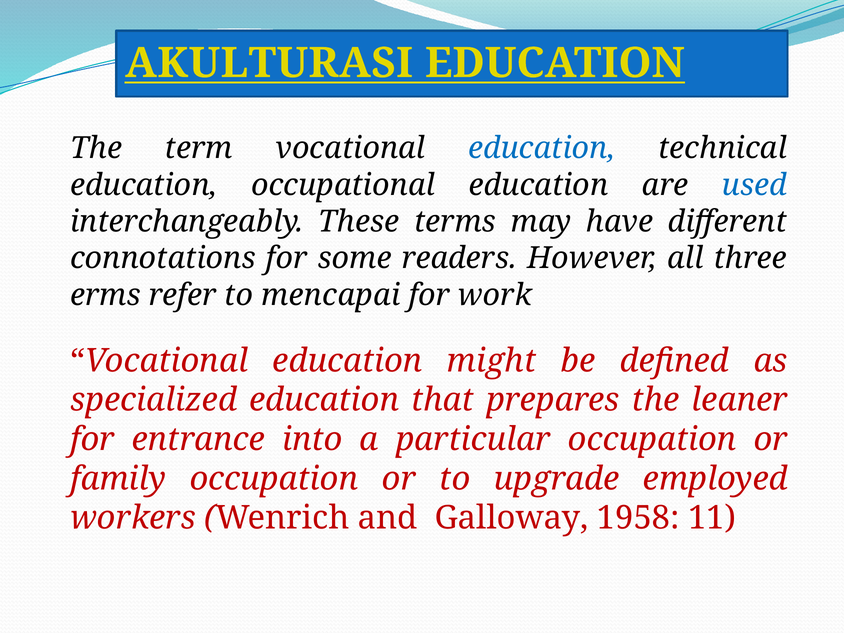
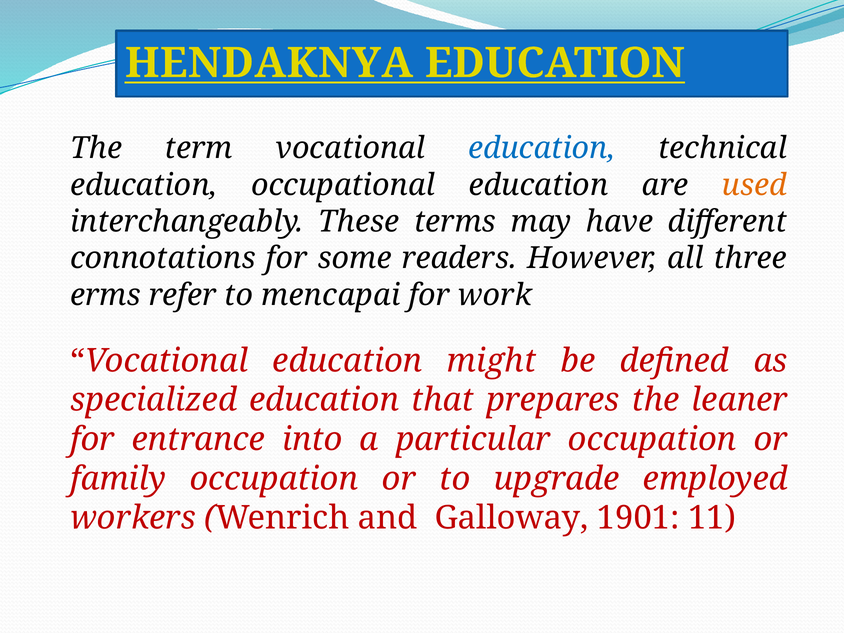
AKULTURASI: AKULTURASI -> HENDAKNYA
used colour: blue -> orange
1958: 1958 -> 1901
